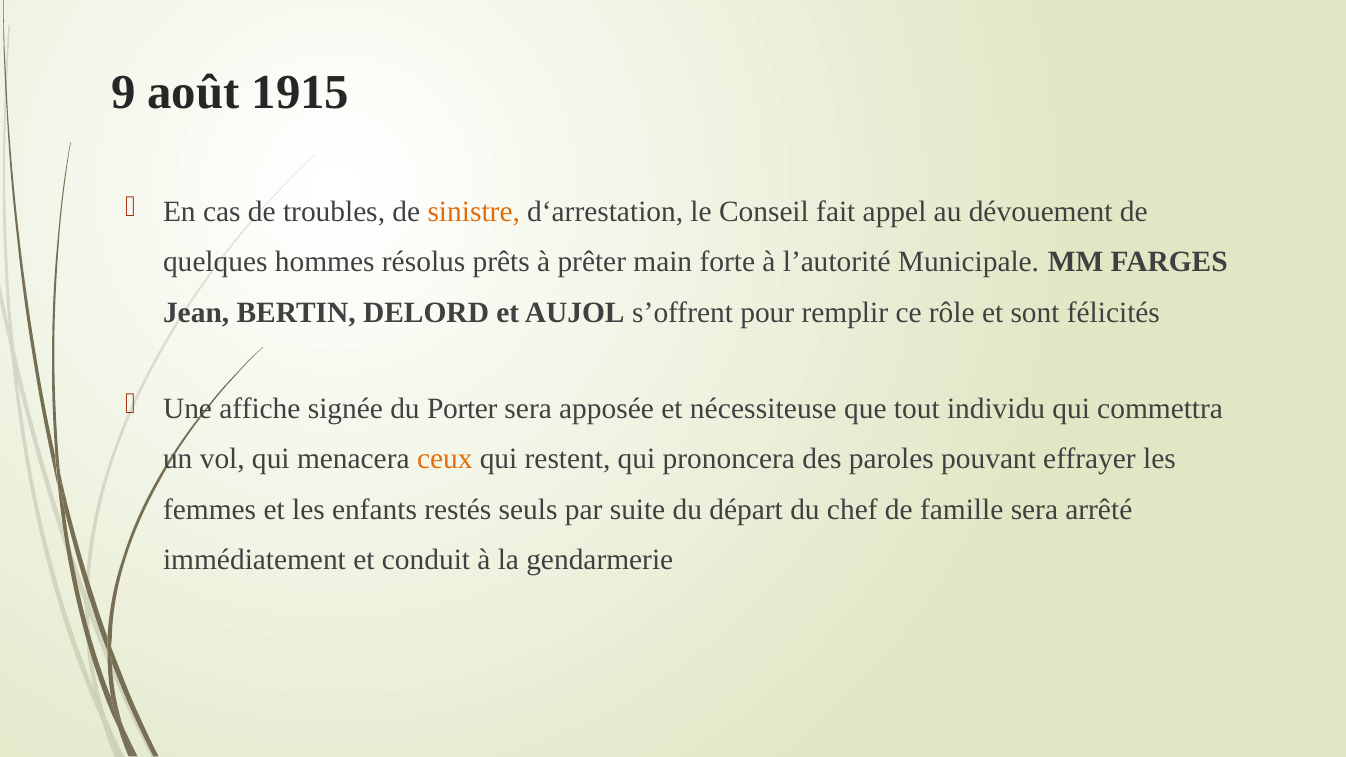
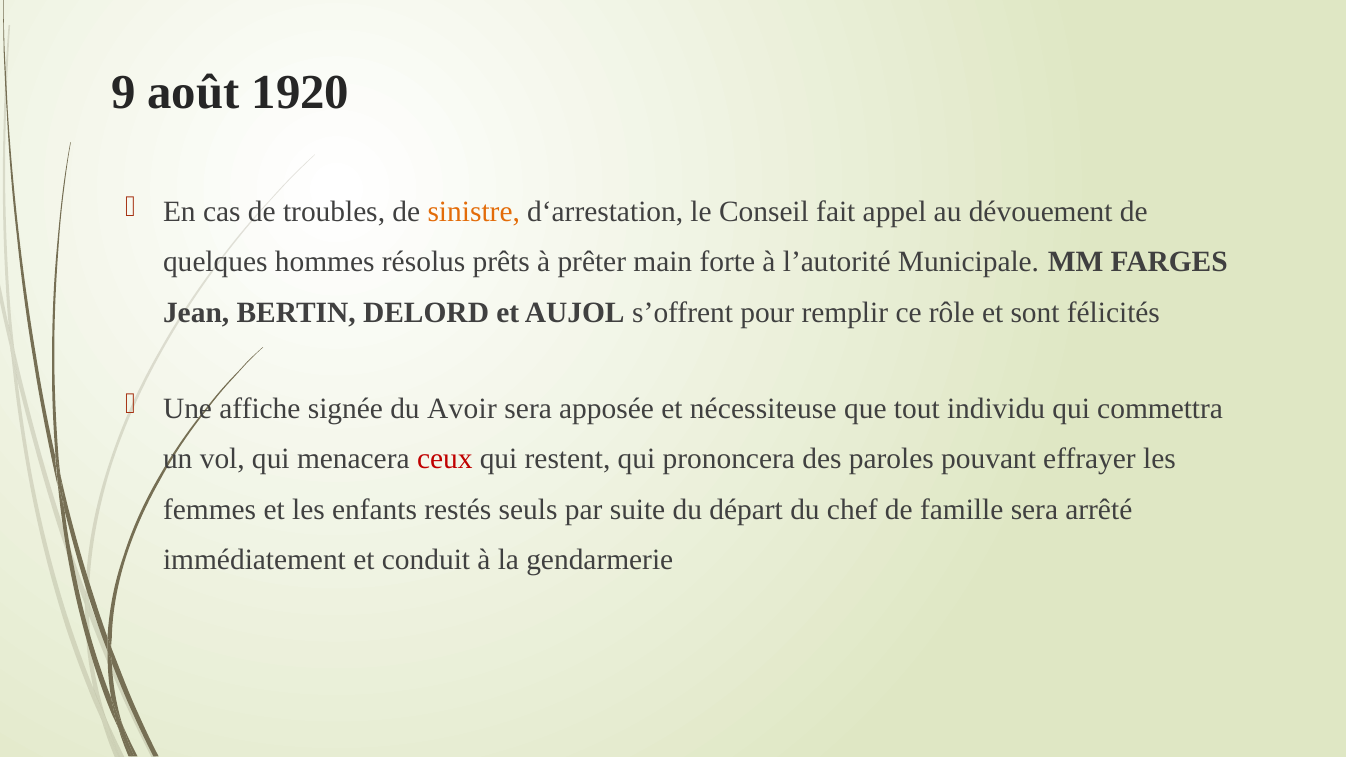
1915: 1915 -> 1920
Porter: Porter -> Avoir
ceux colour: orange -> red
